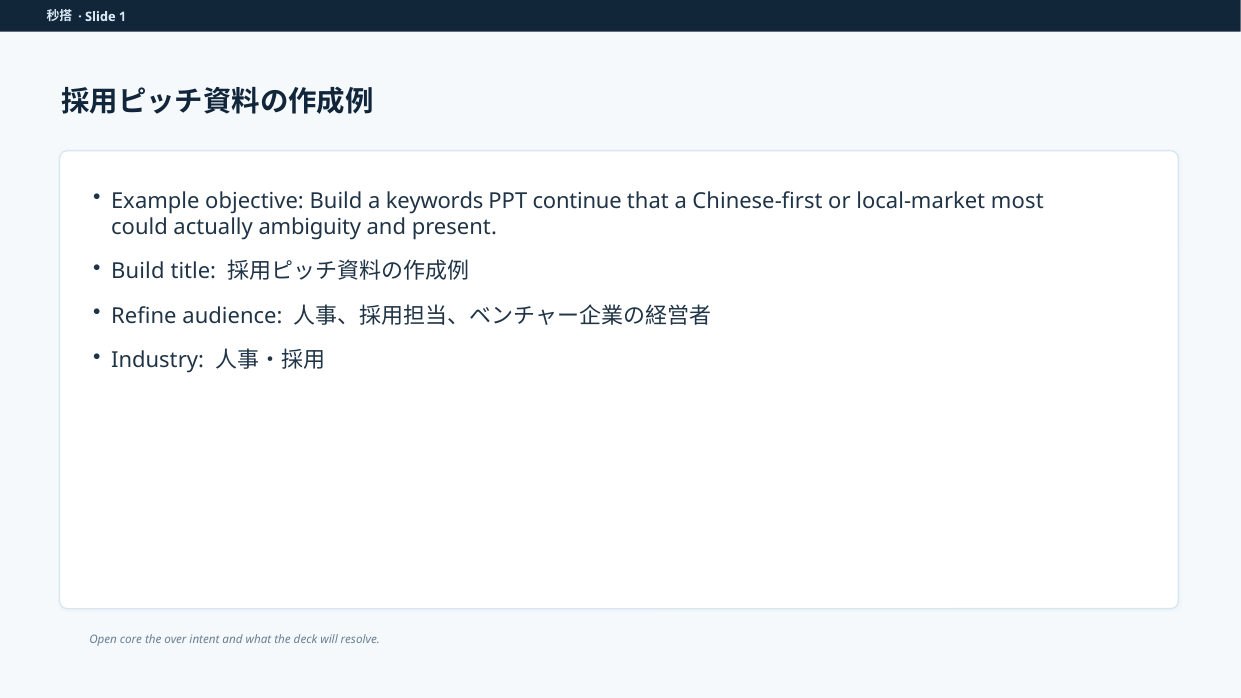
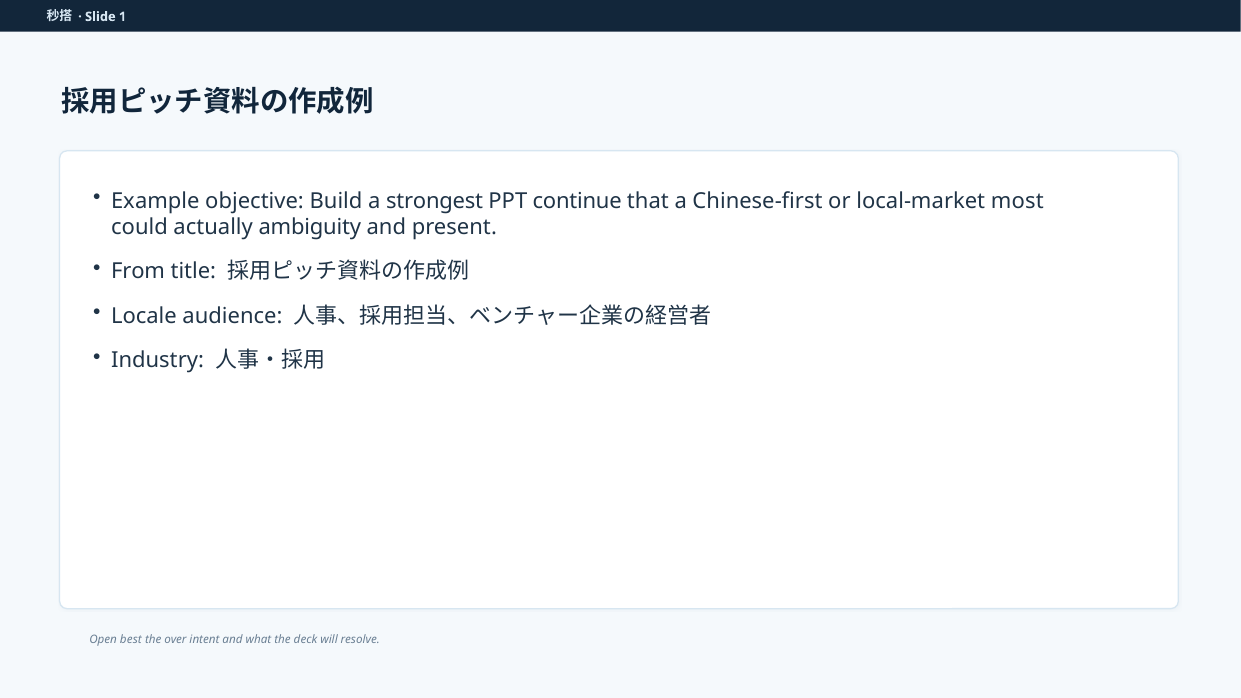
keywords: keywords -> strongest
Build at (138, 272): Build -> From
Refine: Refine -> Locale
core: core -> best
